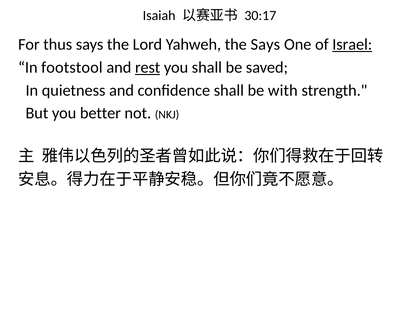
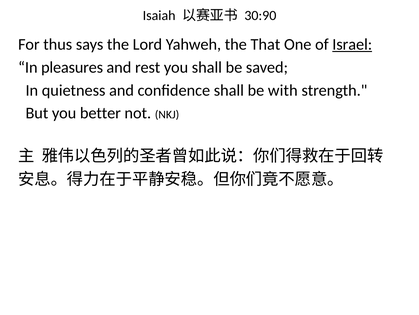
30:17: 30:17 -> 30:90
the Says: Says -> That
footstool: footstool -> pleasures
rest underline: present -> none
